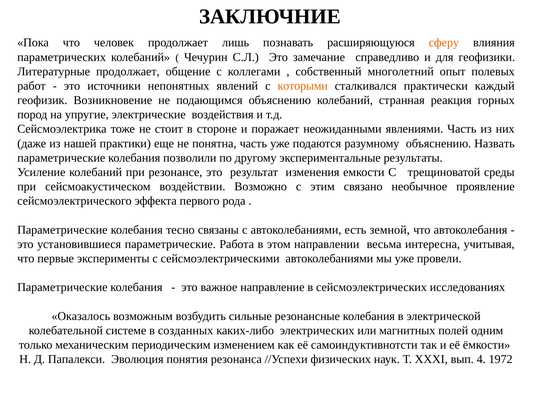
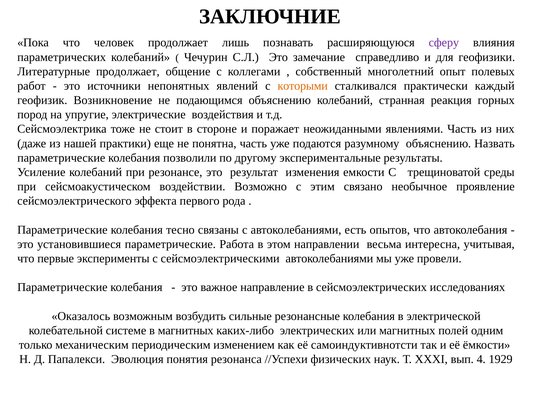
сферу colour: orange -> purple
земной: земной -> опытов
в созданных: созданных -> магнитных
1972: 1972 -> 1929
